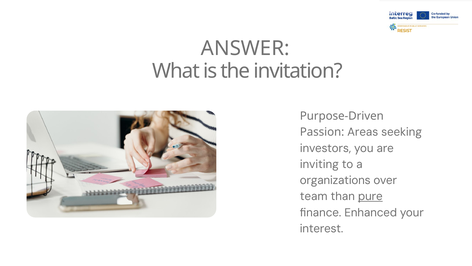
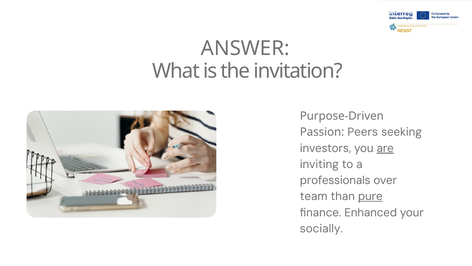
Areas: Areas -> Peers
are underline: none -> present
organizations: organizations -> professionals
interest: interest -> socially
